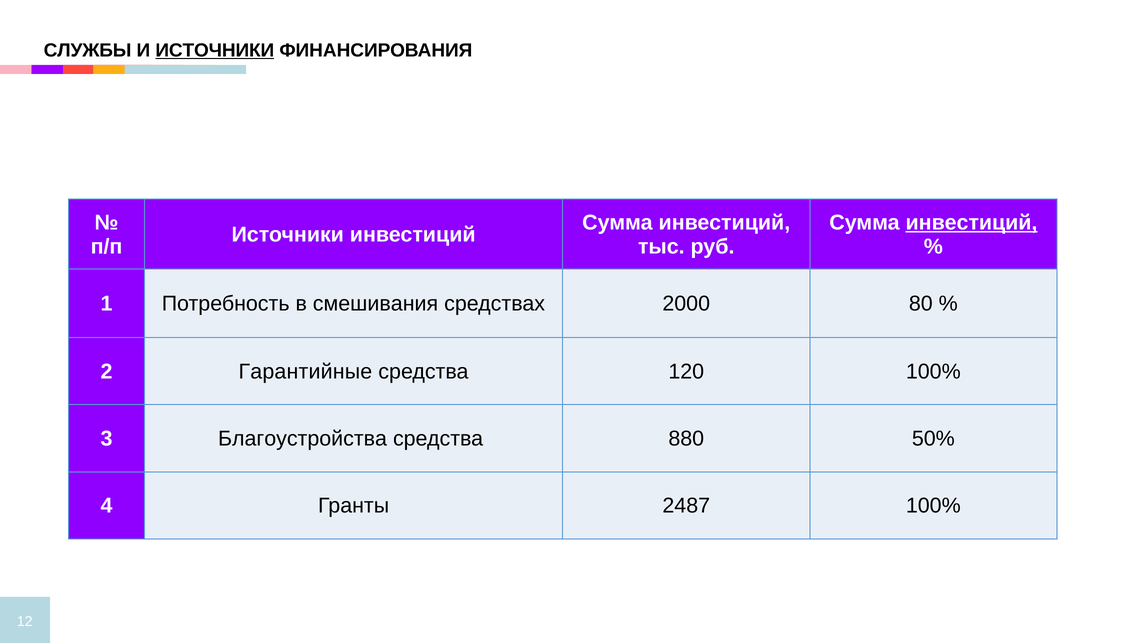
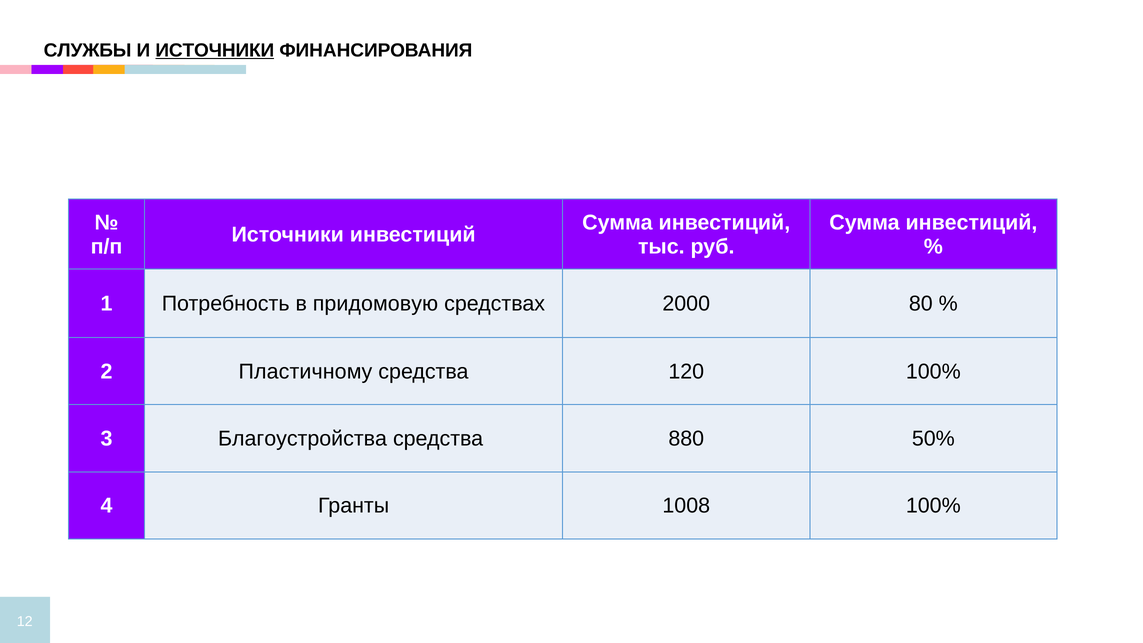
инвестиций at (971, 222) underline: present -> none
смешивания: смешивания -> придомовую
Гарантийные: Гарантийные -> Пластичному
2487: 2487 -> 1008
